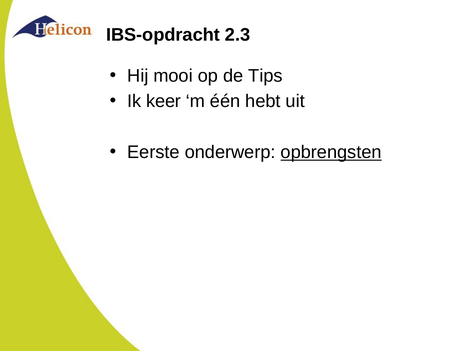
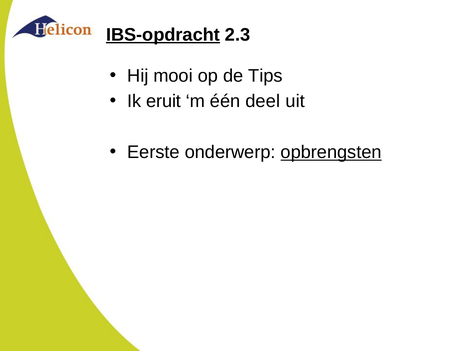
IBS-opdracht underline: none -> present
keer: keer -> eruit
hebt: hebt -> deel
